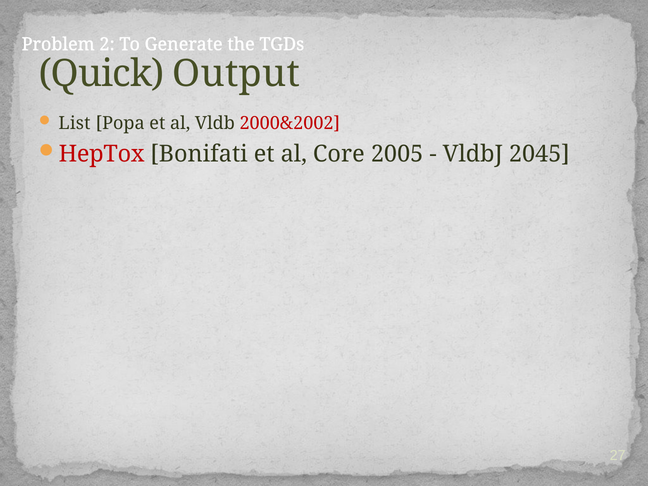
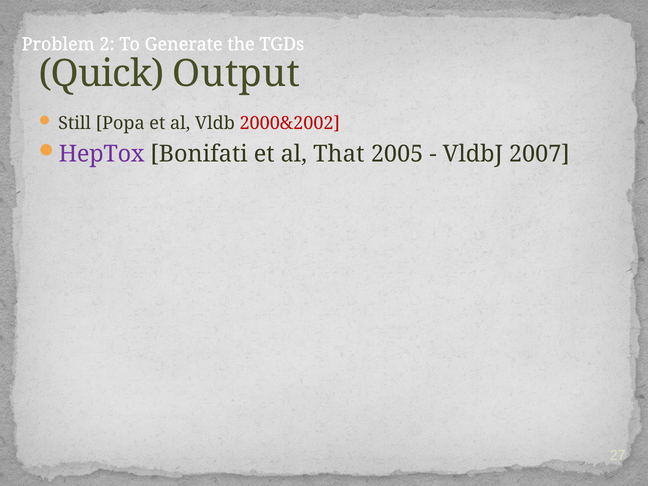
List: List -> Still
HepTox colour: red -> purple
Core: Core -> That
2045: 2045 -> 2007
